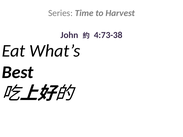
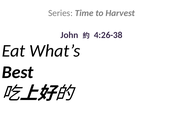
4:73-38: 4:73-38 -> 4:26-38
